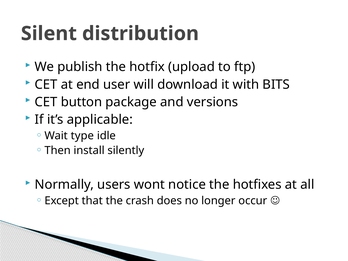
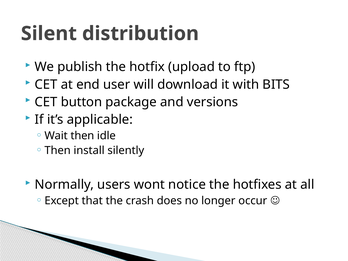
Wait type: type -> then
